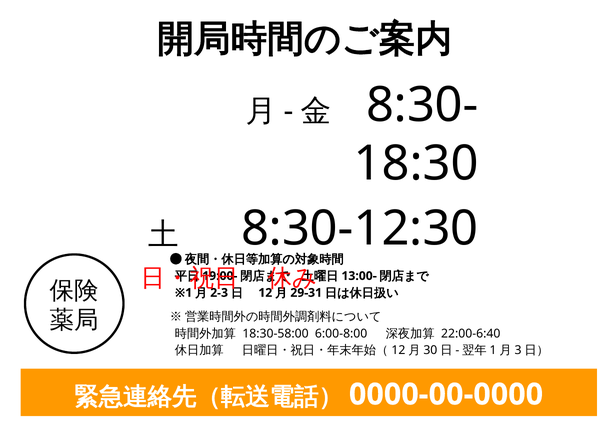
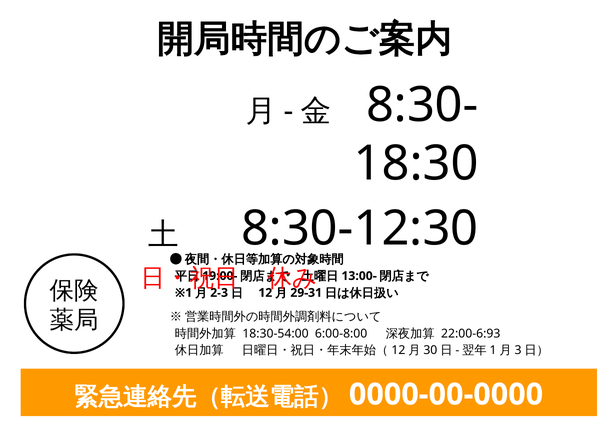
18:30-58:00: 18:30-58:00 -> 18:30-54:00
22:00-6:40: 22:00-6:40 -> 22:00-6:93
